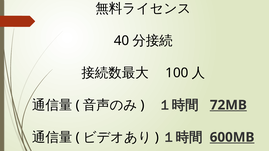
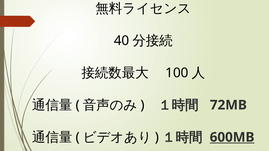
72MB underline: present -> none
